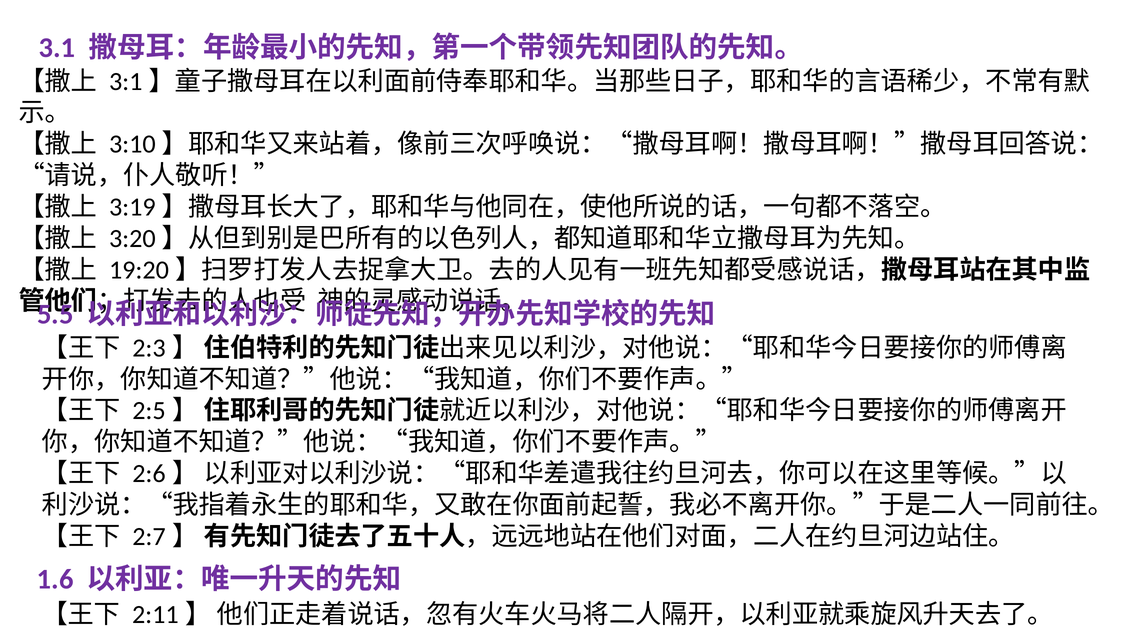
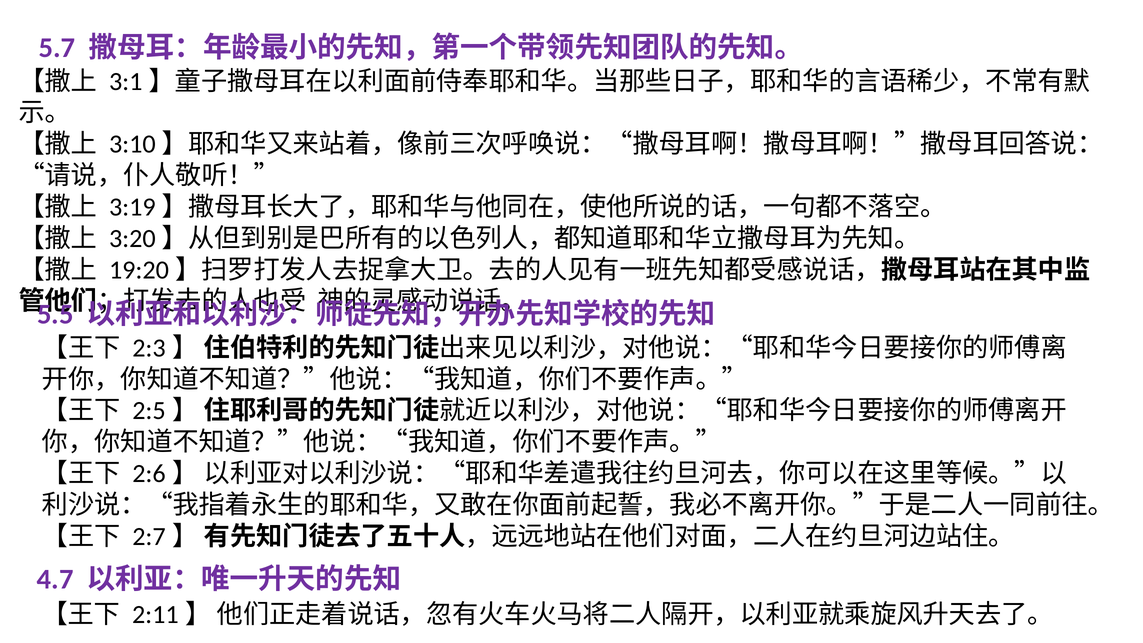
3.1: 3.1 -> 5.7
1.6: 1.6 -> 4.7
